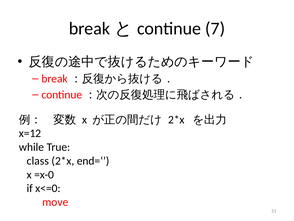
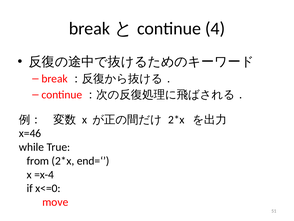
7: 7 -> 4
x=12: x=12 -> x=46
class: class -> from
=x-0: =x-0 -> =x-4
